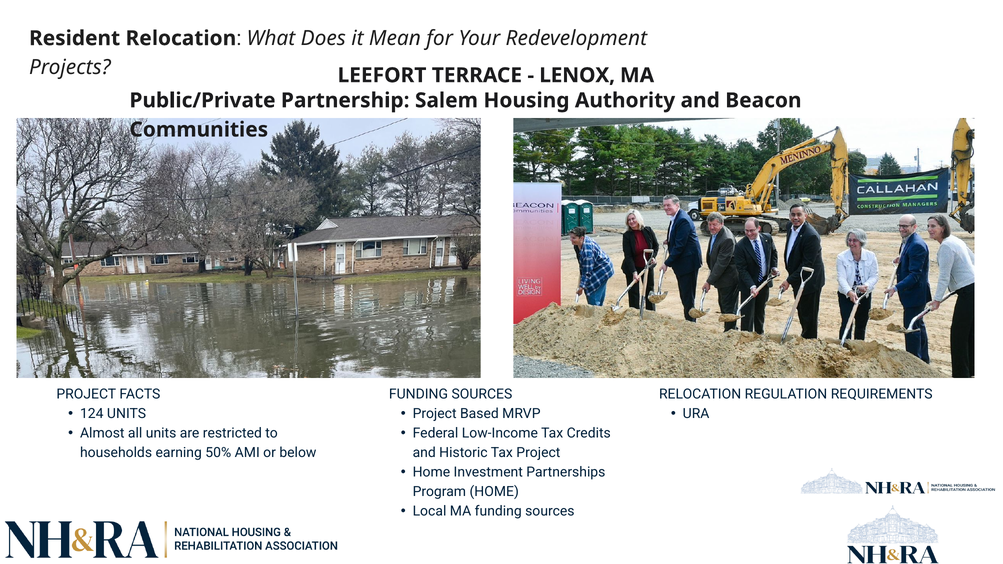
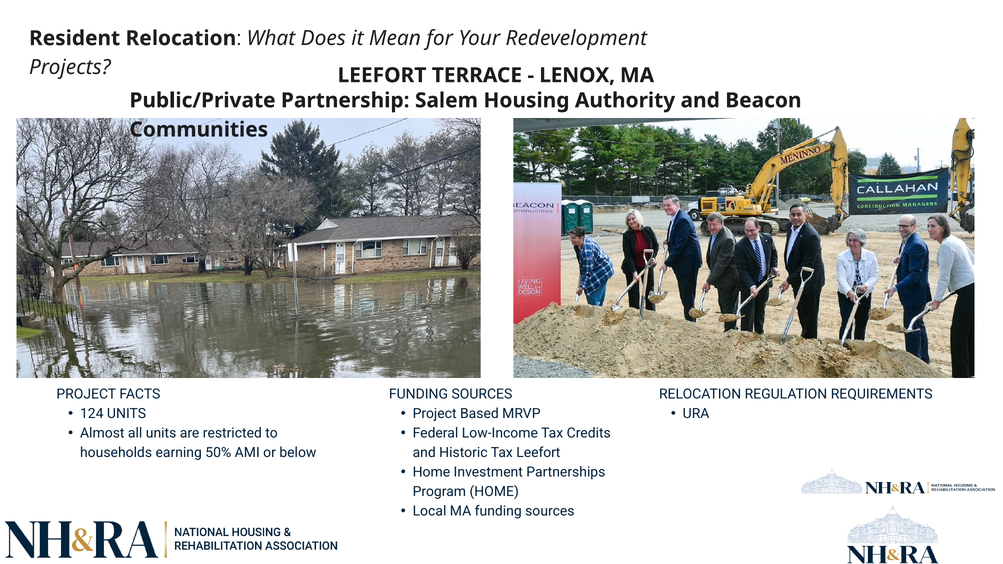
Tax Project: Project -> Leefort
